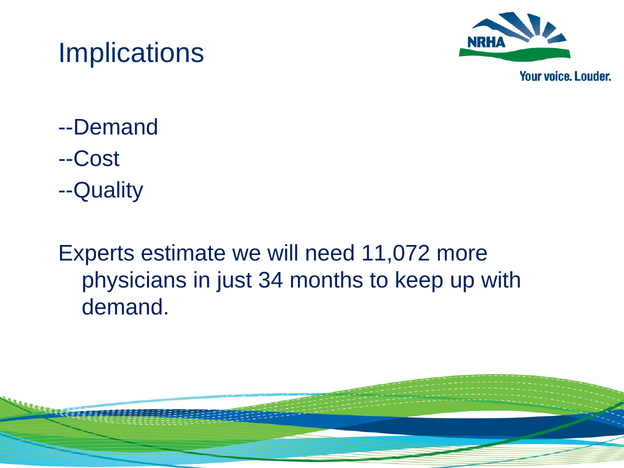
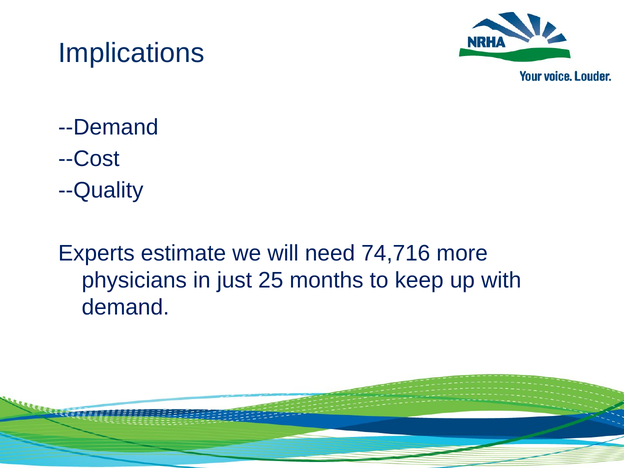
11,072: 11,072 -> 74,716
34: 34 -> 25
